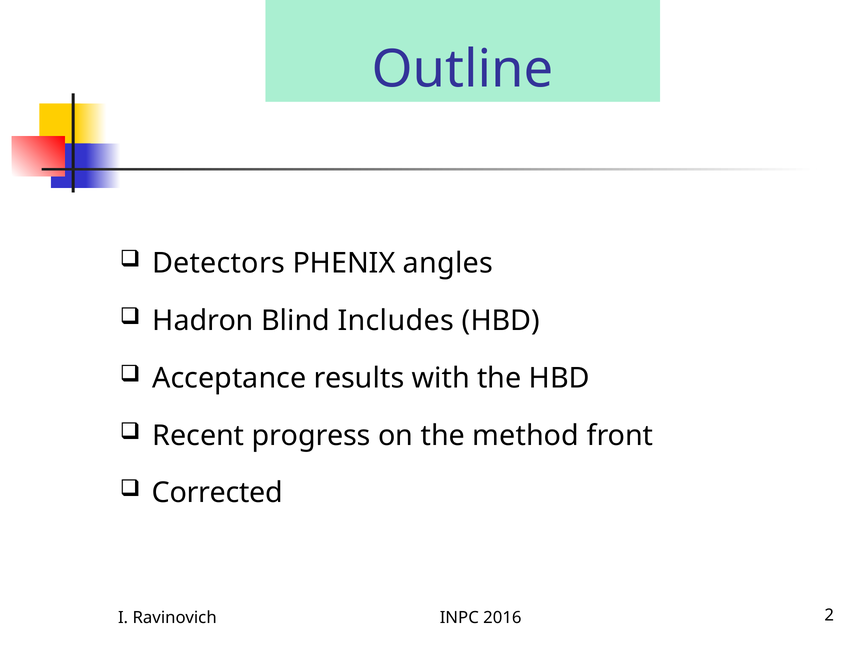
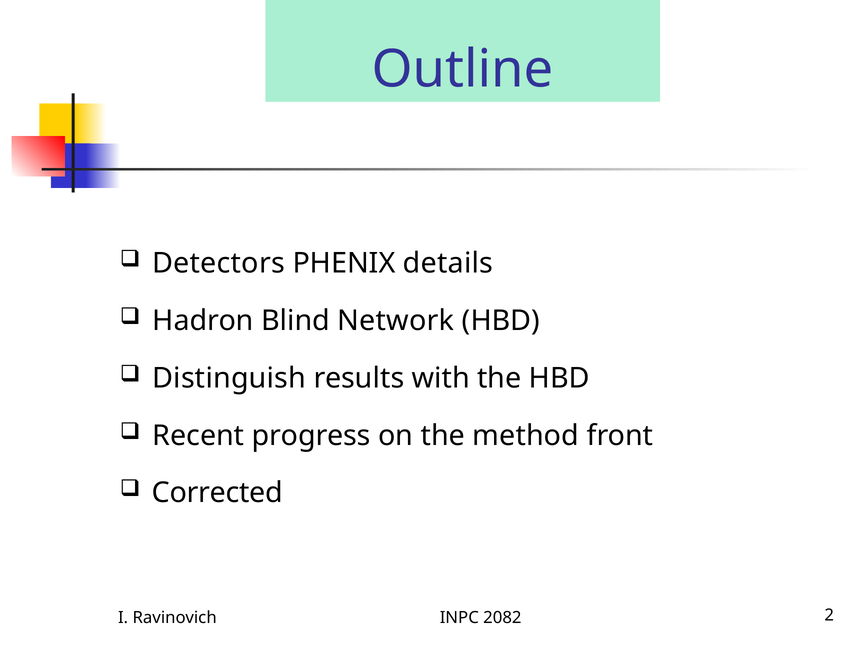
angles: angles -> details
Includes: Includes -> Network
Acceptance: Acceptance -> Distinguish
2016: 2016 -> 2082
